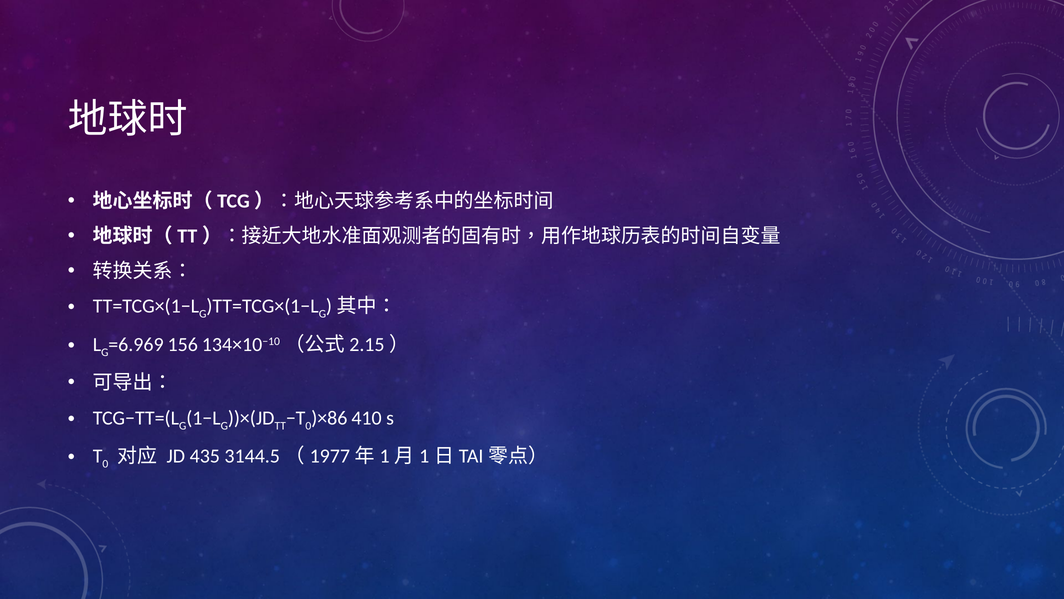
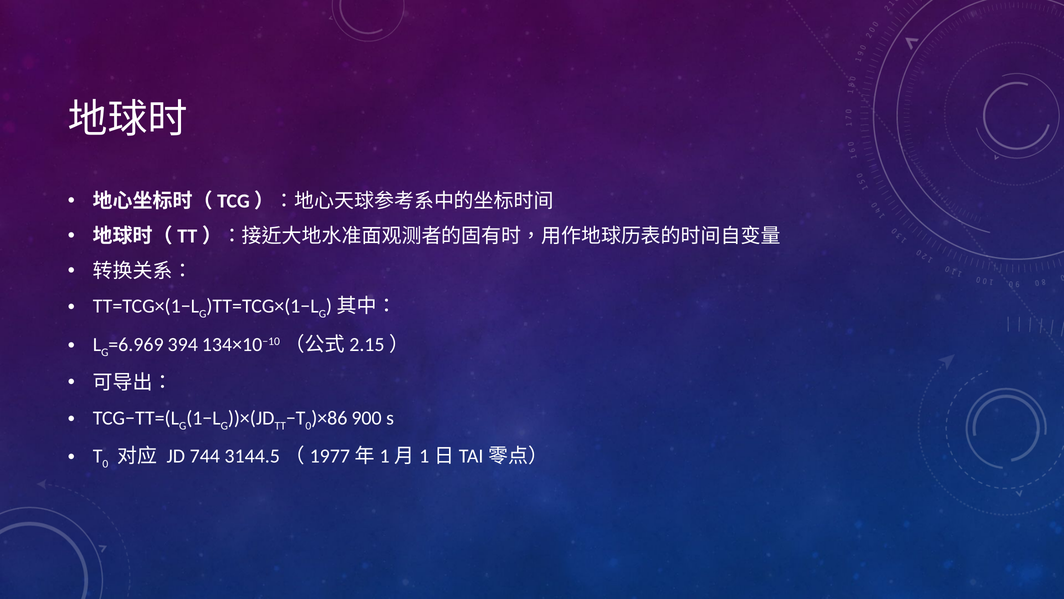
156: 156 -> 394
410: 410 -> 900
435: 435 -> 744
